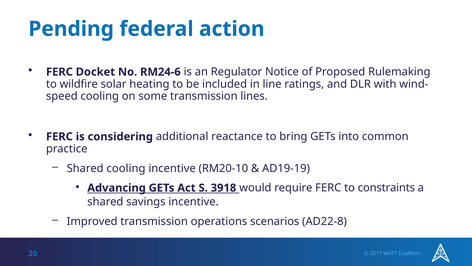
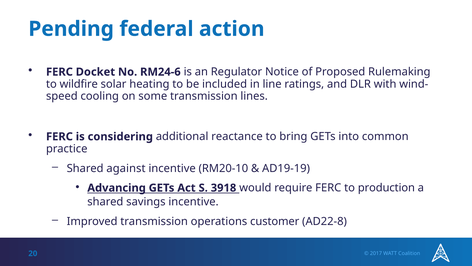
Shared cooling: cooling -> against
constraints: constraints -> production
scenarios: scenarios -> customer
